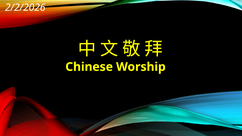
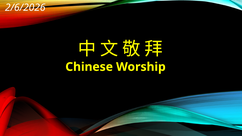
2/2/2026: 2/2/2026 -> 2/6/2026
